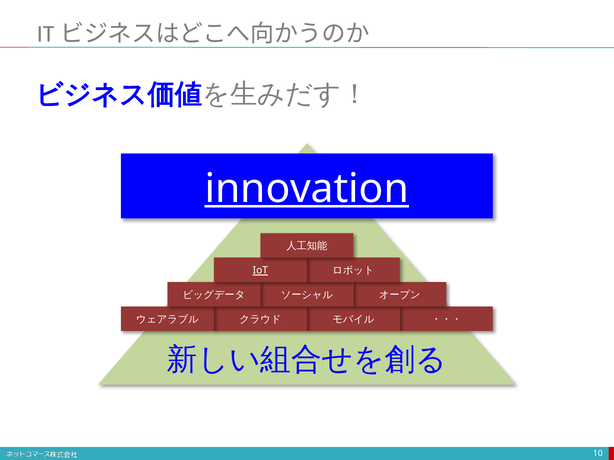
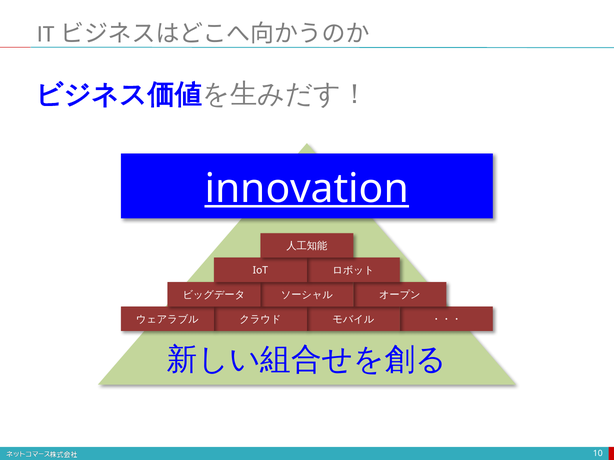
IoT underline: present -> none
